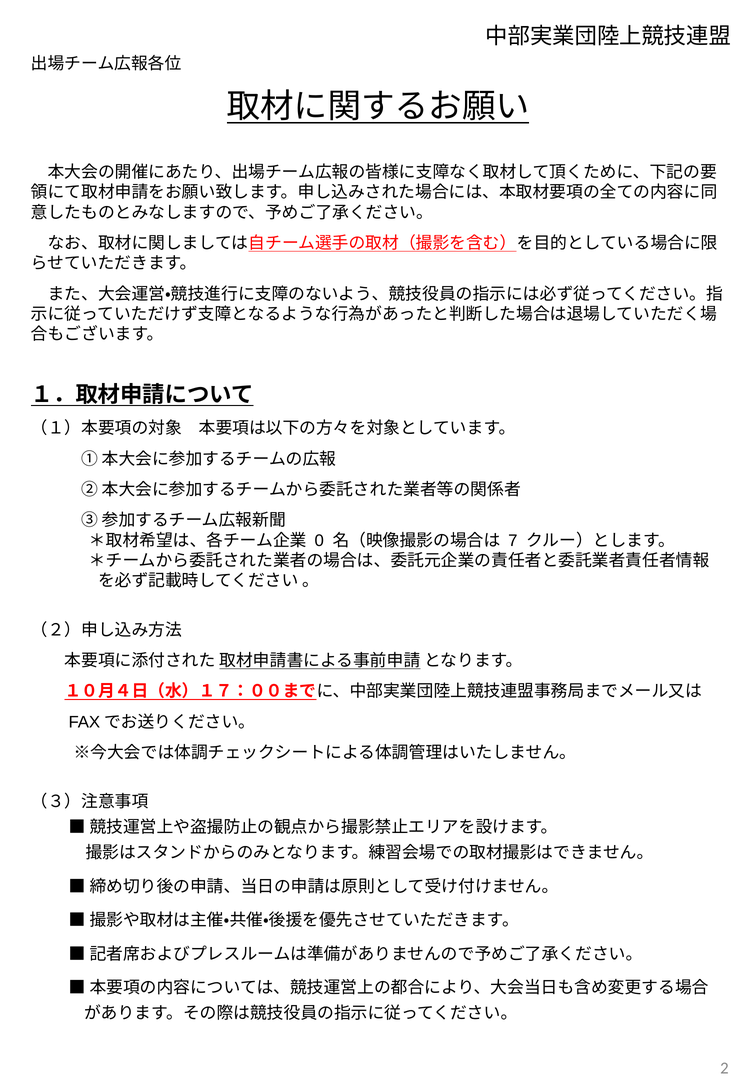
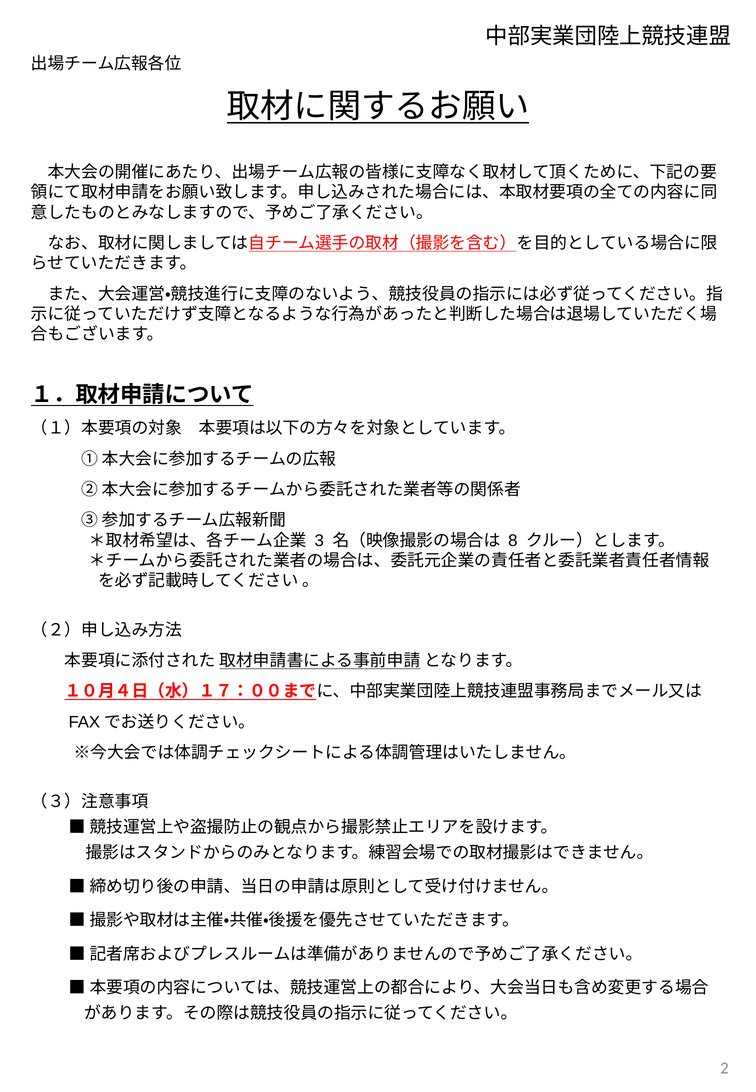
0: 0 -> 3
7: 7 -> 8
